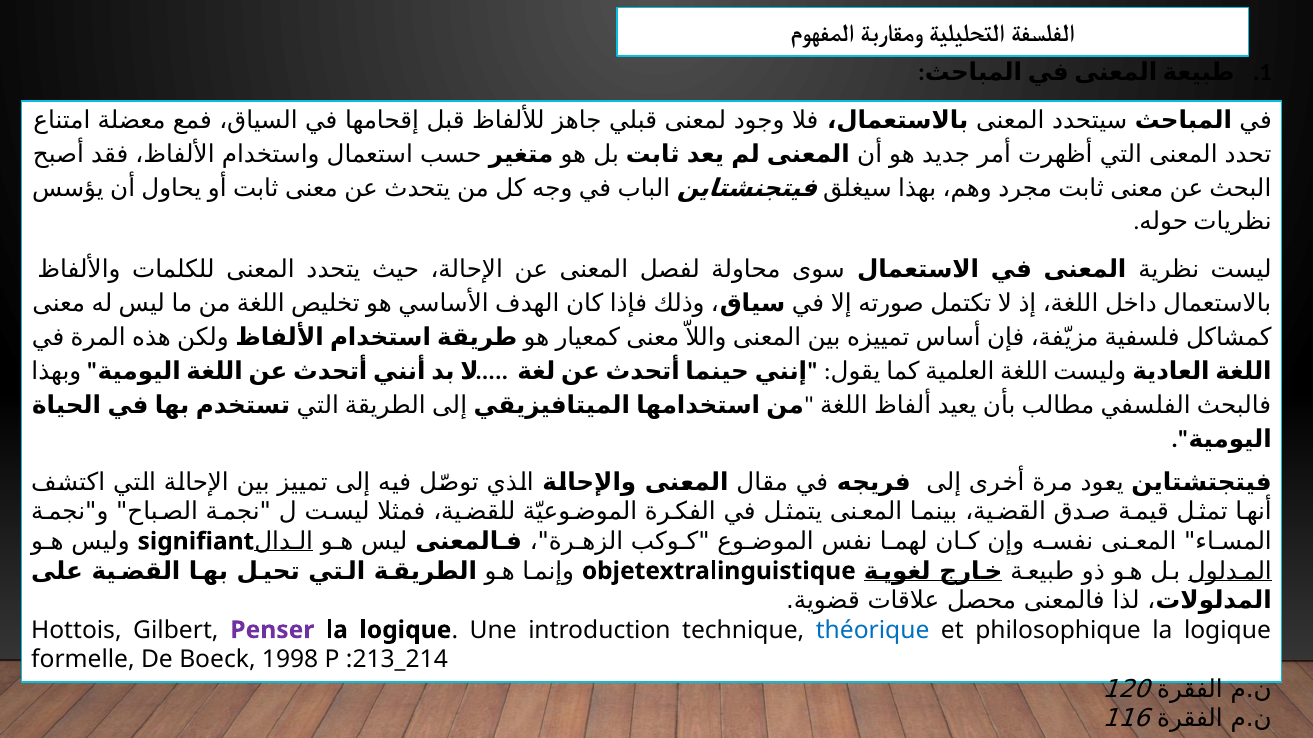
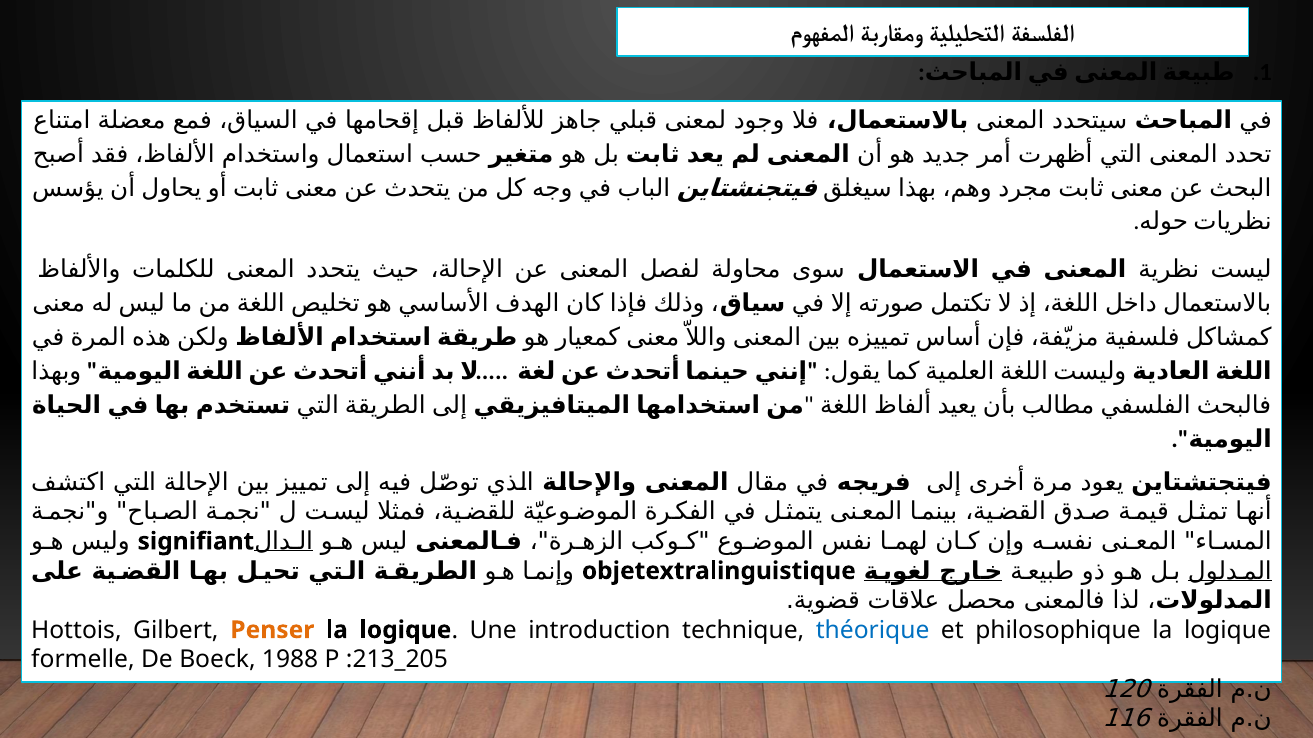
Penser colour: purple -> orange
1998: 1998 -> 1988
:213_214: :213_214 -> :213_205
